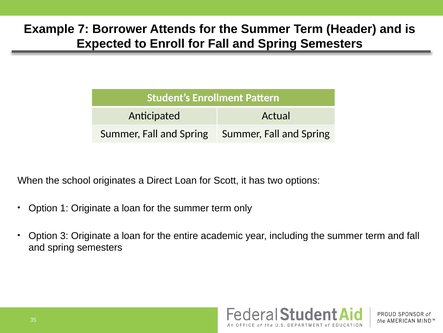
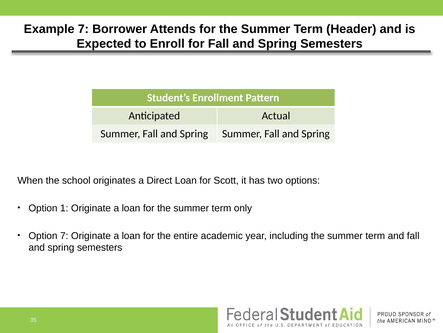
Option 3: 3 -> 7
